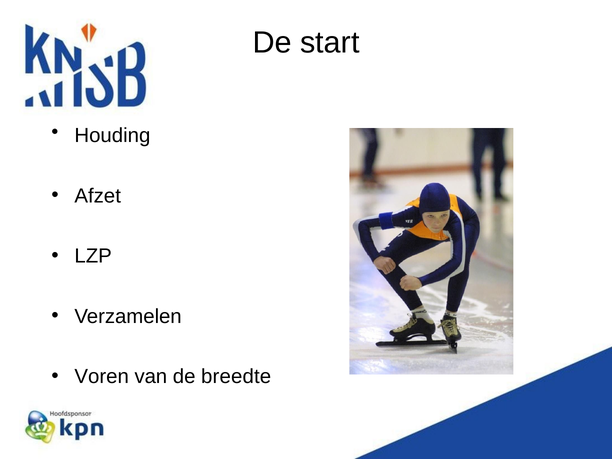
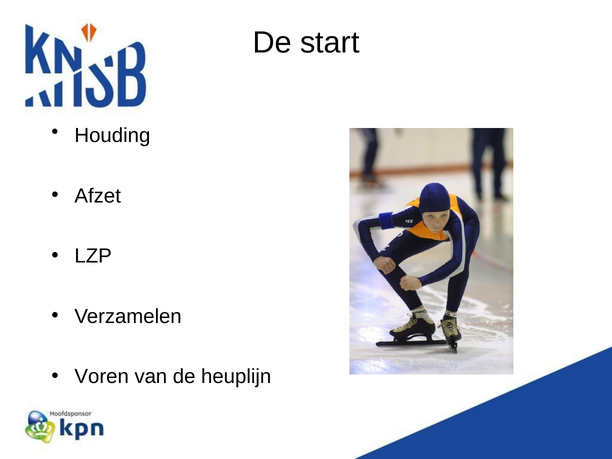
breedte: breedte -> heuplijn
